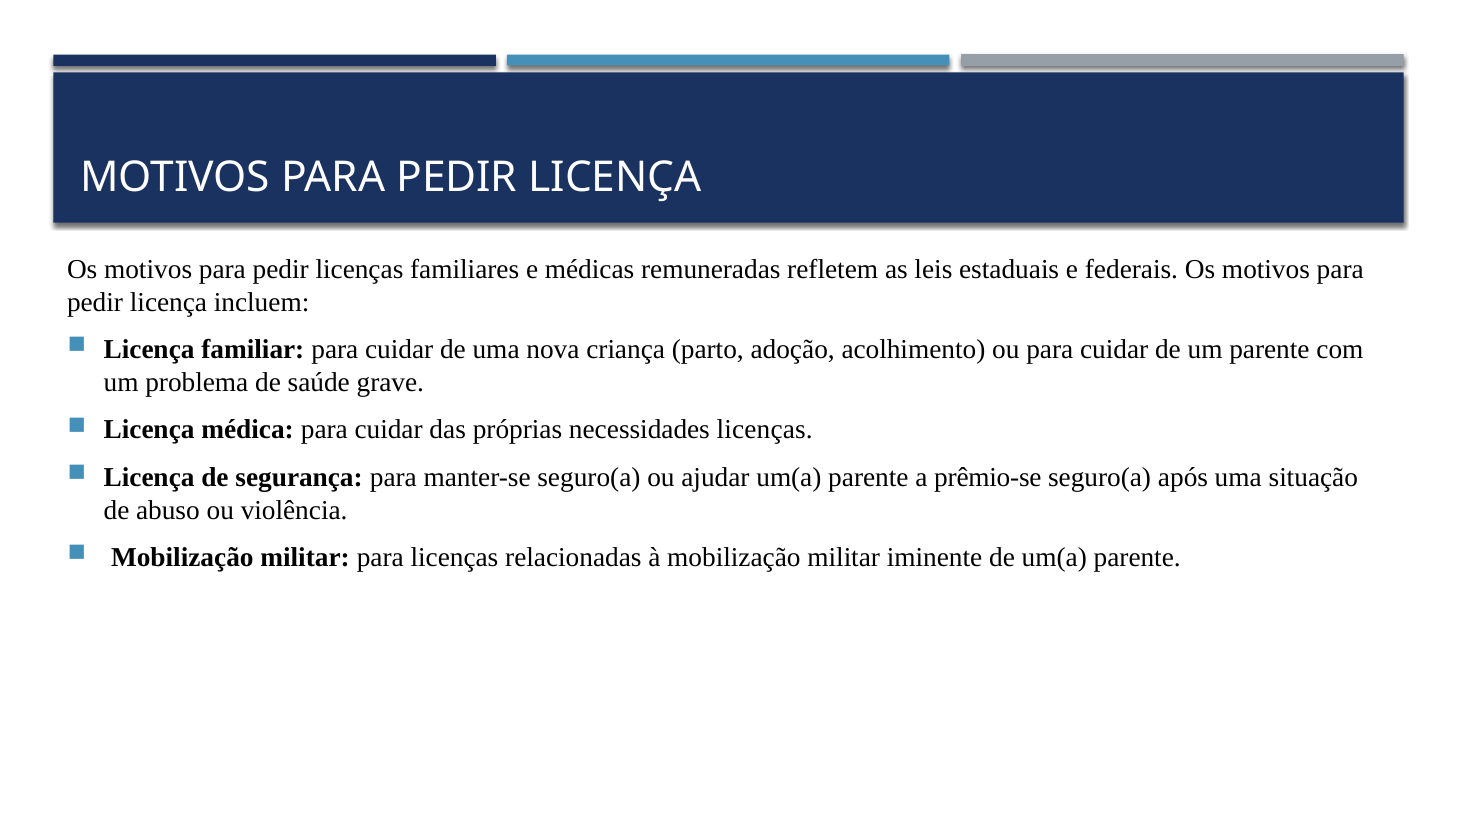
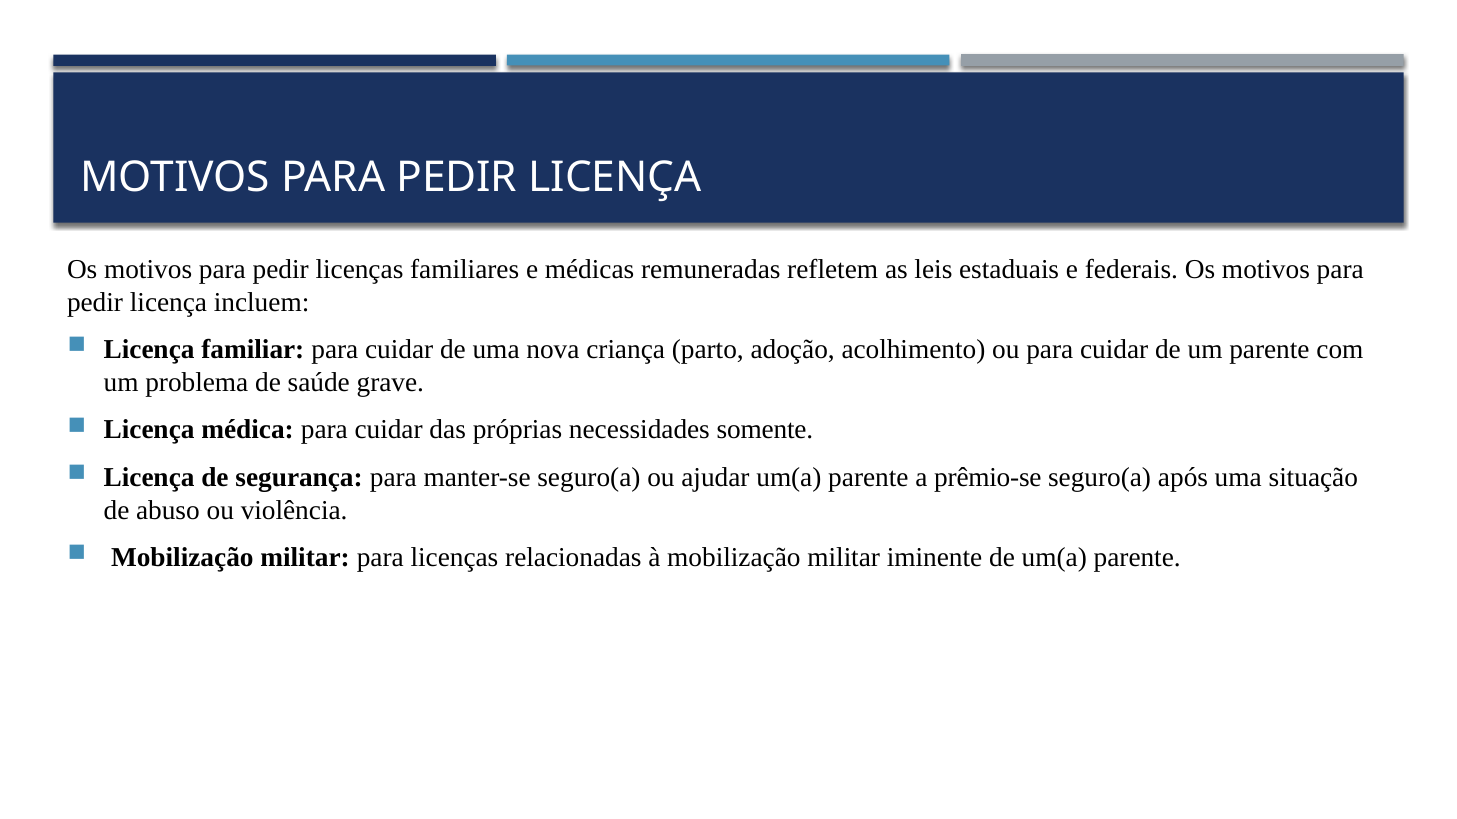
necessidades licenças: licenças -> somente
